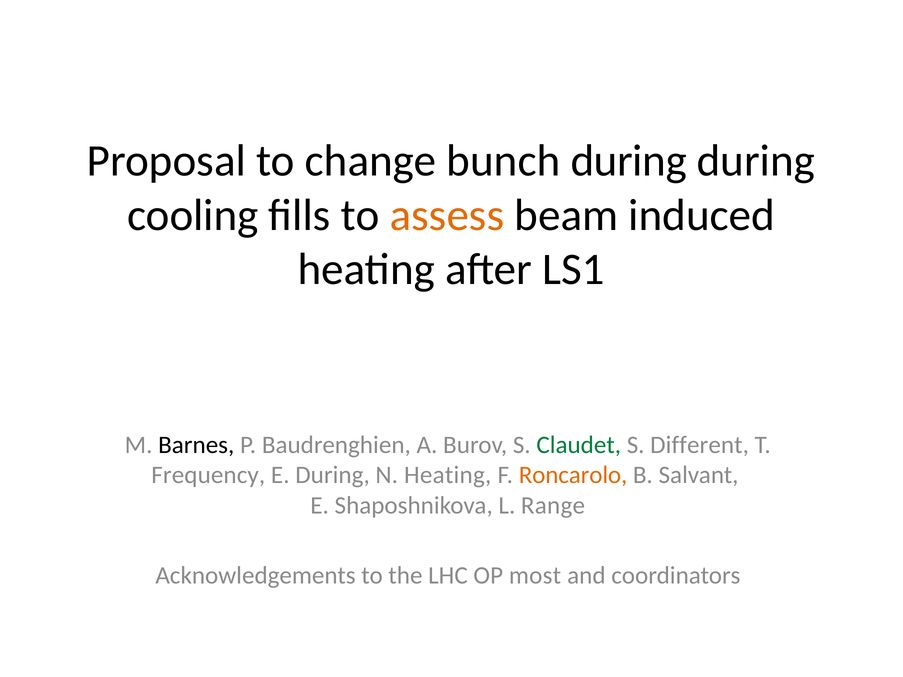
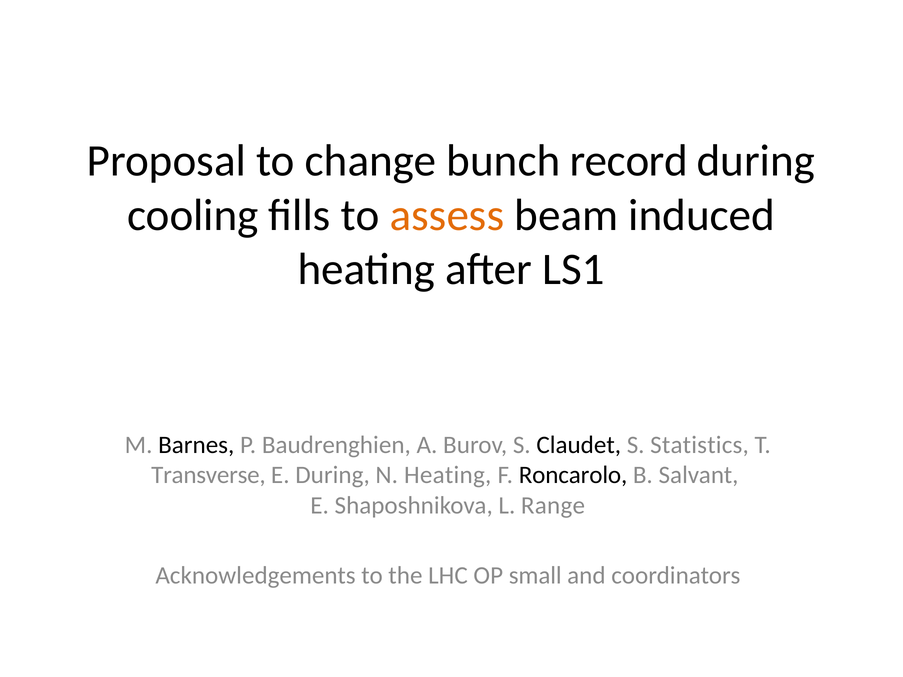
bunch during: during -> record
Claudet colour: green -> black
Different: Different -> Statistics
Frequency: Frequency -> Transverse
Roncarolo colour: orange -> black
most: most -> small
